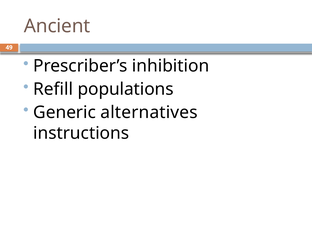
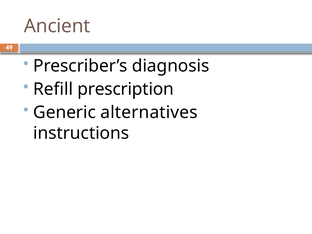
inhibition: inhibition -> diagnosis
populations: populations -> prescription
